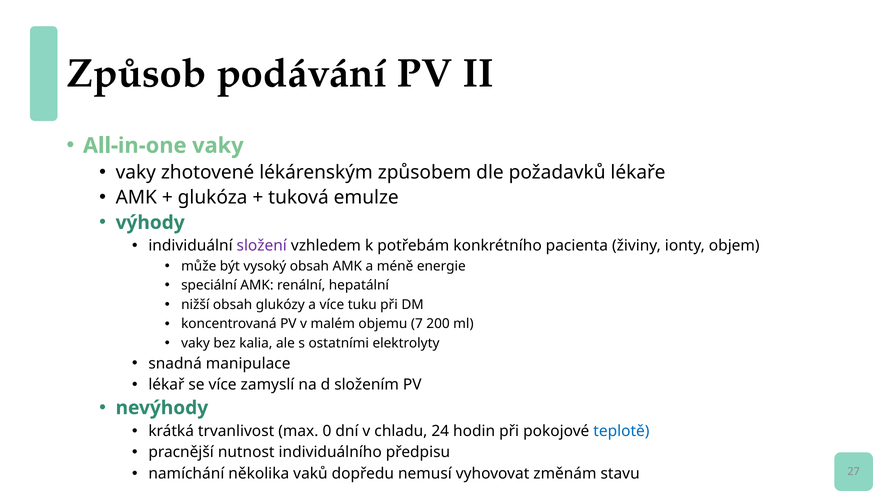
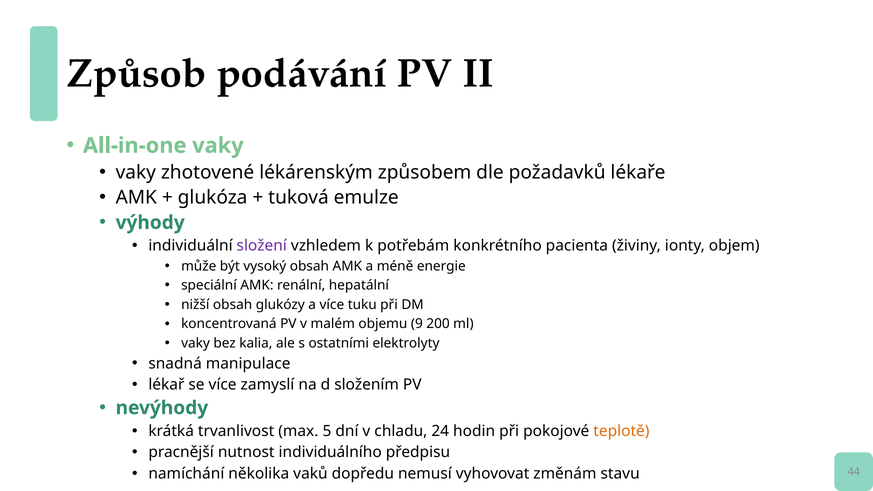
7: 7 -> 9
0: 0 -> 5
teplotě colour: blue -> orange
27: 27 -> 44
